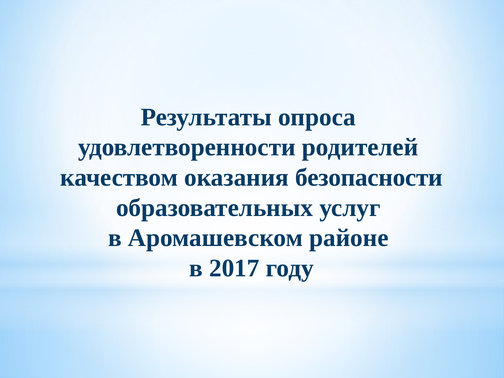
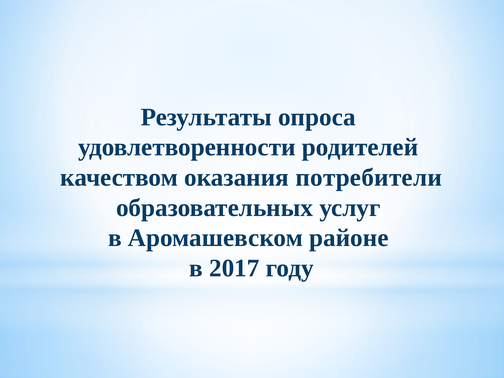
безопасности: безопасности -> потребители
